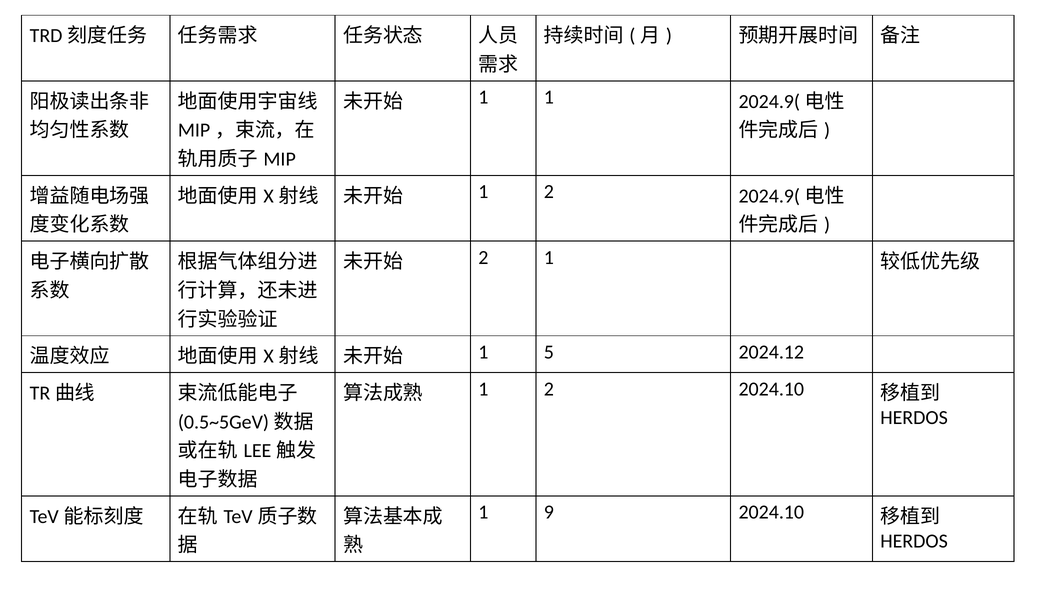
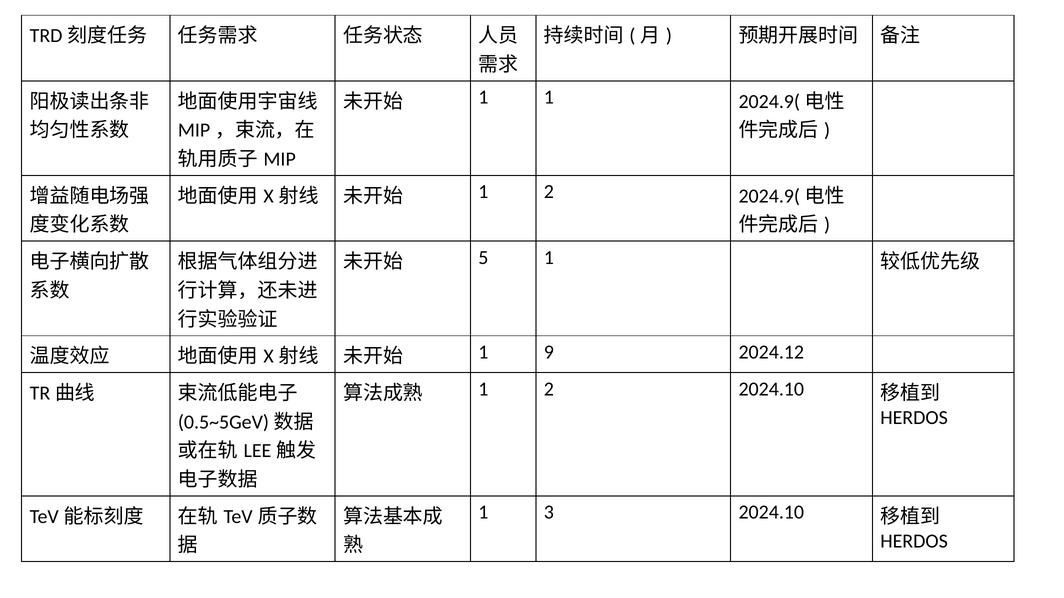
2 at (483, 258): 2 -> 5
5: 5 -> 9
9: 9 -> 3
